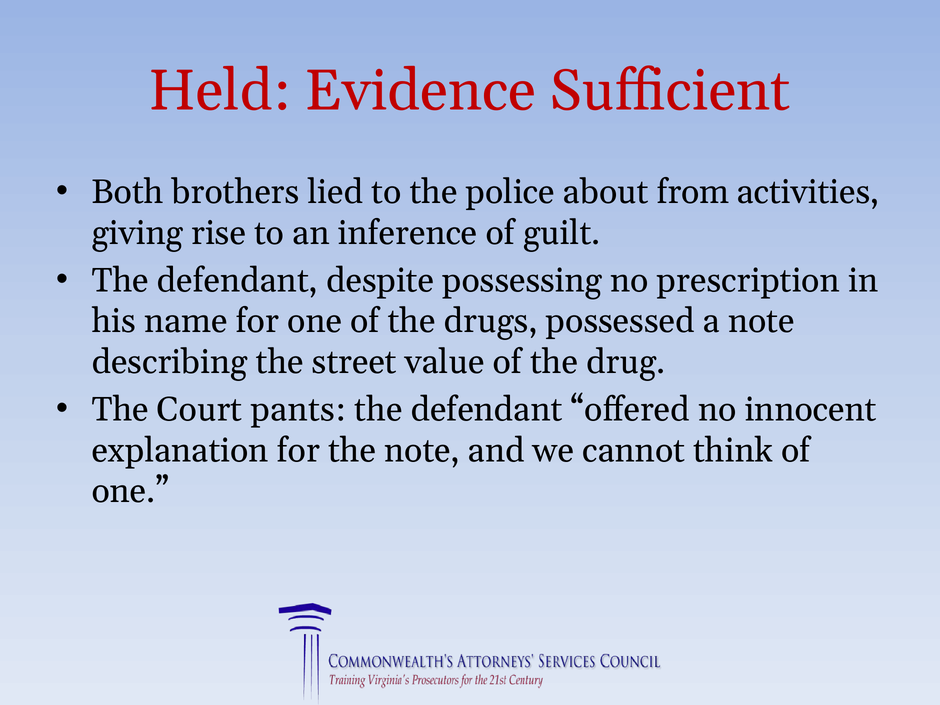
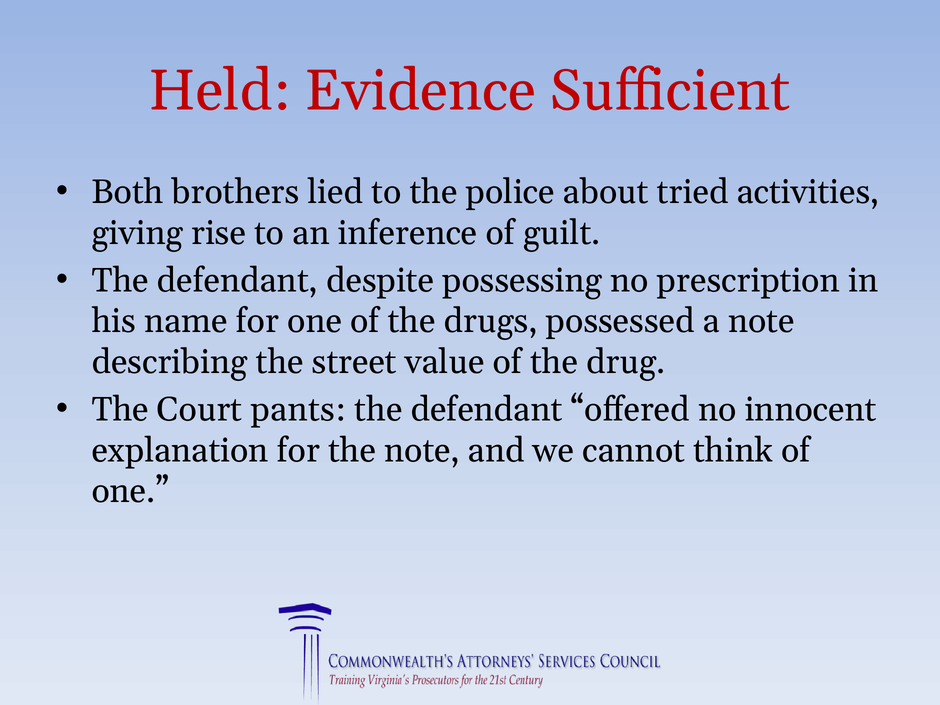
from: from -> tried
